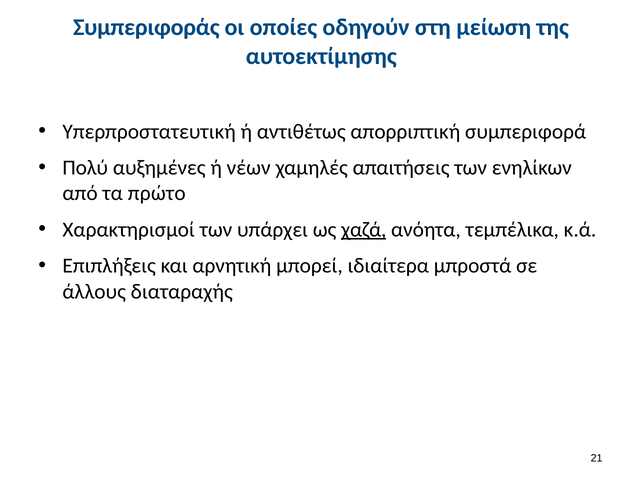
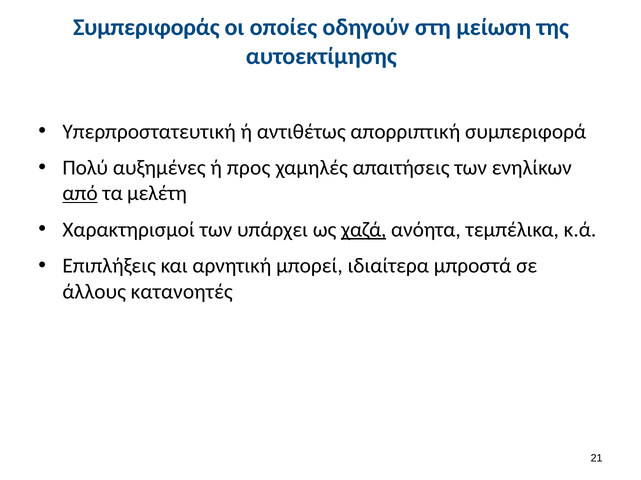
νέων: νέων -> προς
από underline: none -> present
πρώτο: πρώτο -> μελέτη
διαταραχής: διαταραχής -> κατανοητές
